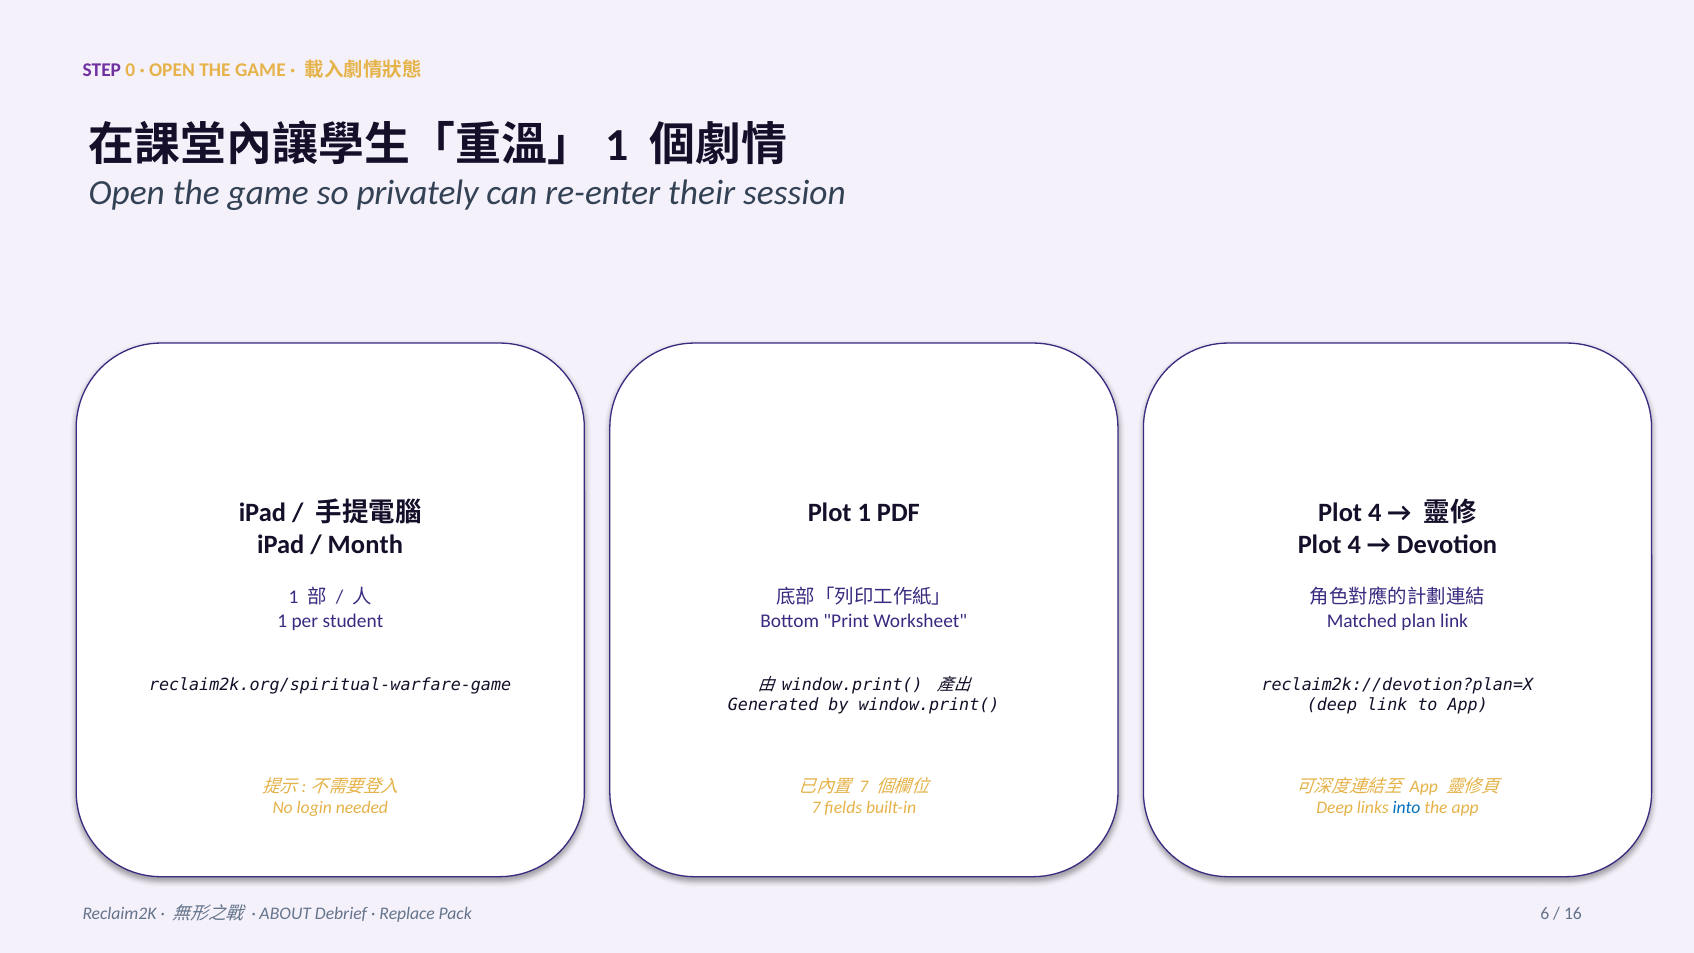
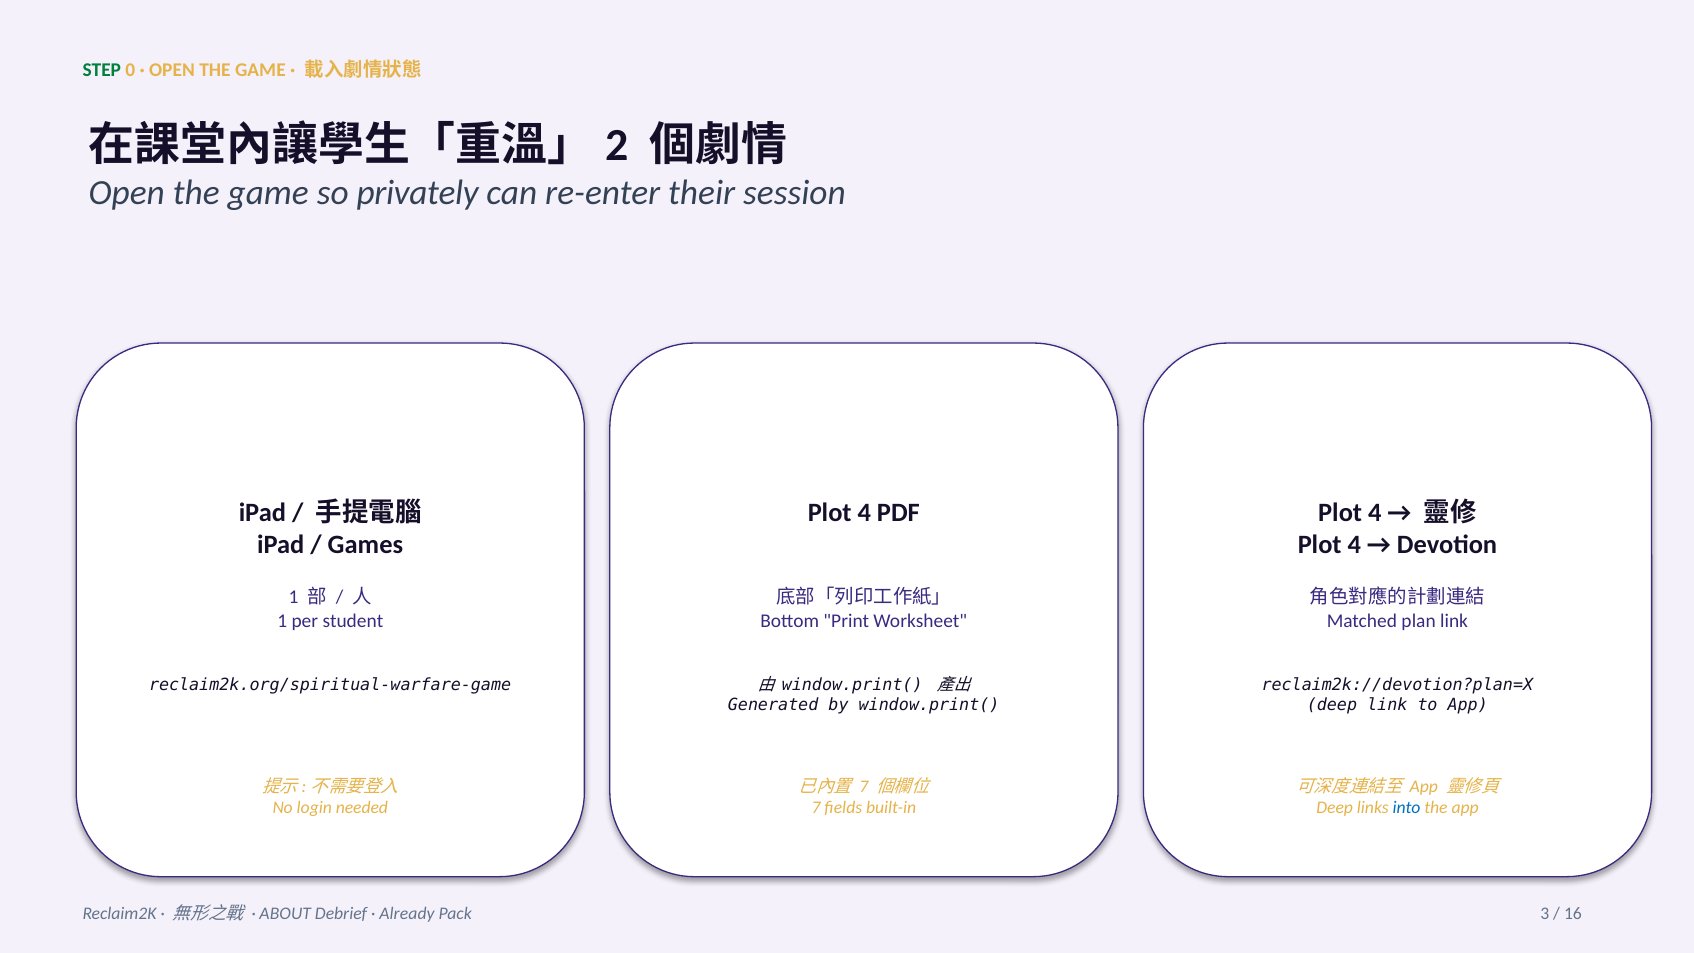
STEP colour: purple -> green
1 at (617, 145): 1 -> 2
1 at (864, 513): 1 -> 4
Month: Month -> Games
Replace: Replace -> Already
6: 6 -> 3
